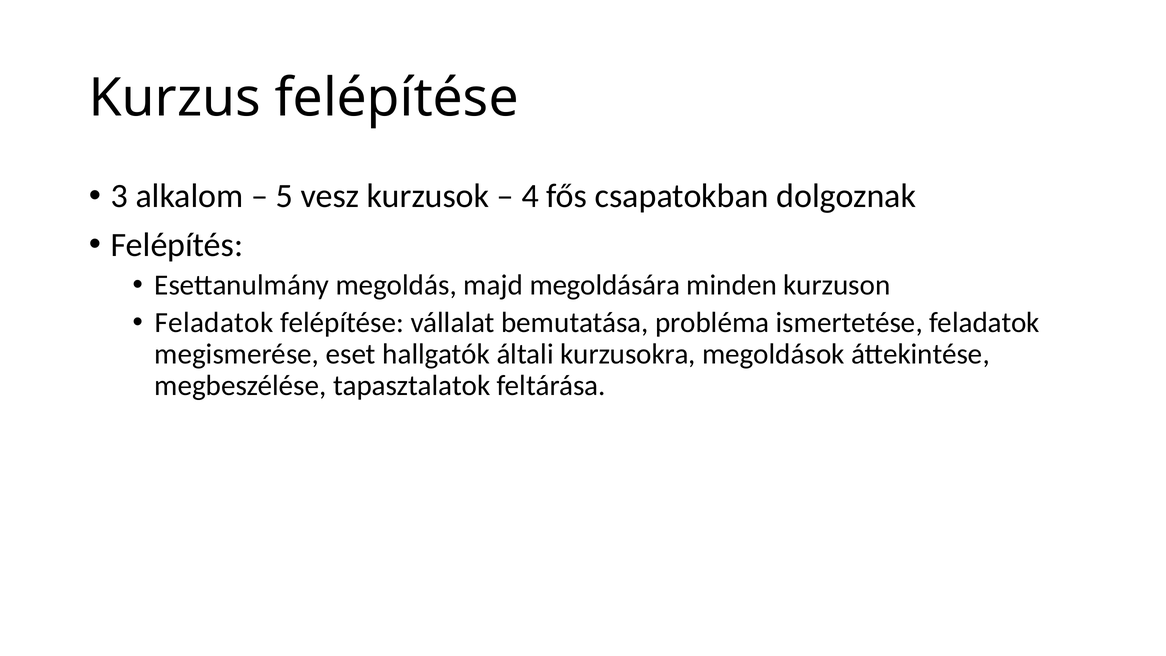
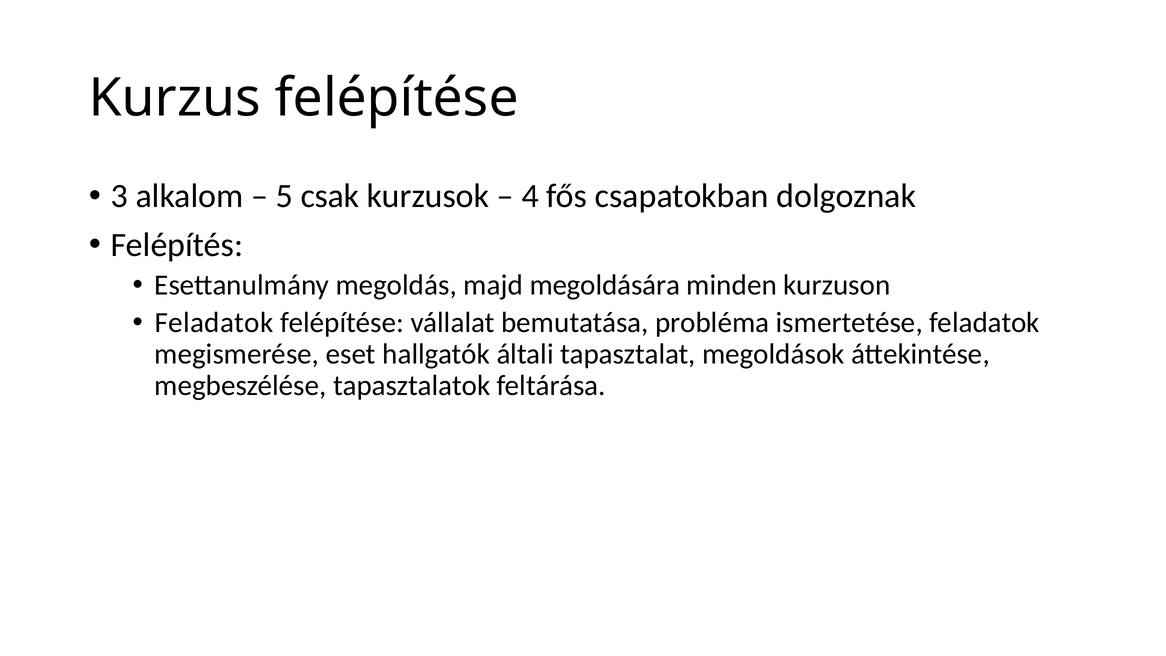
vesz: vesz -> csak
kurzusokra: kurzusokra -> tapasztalat
